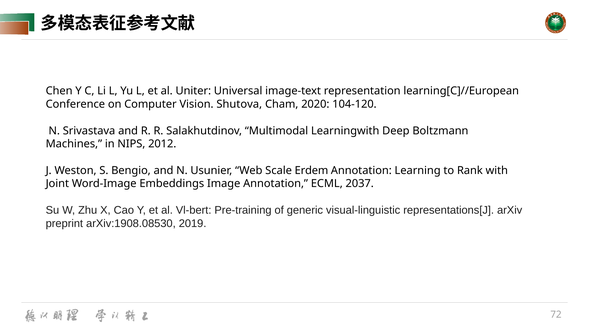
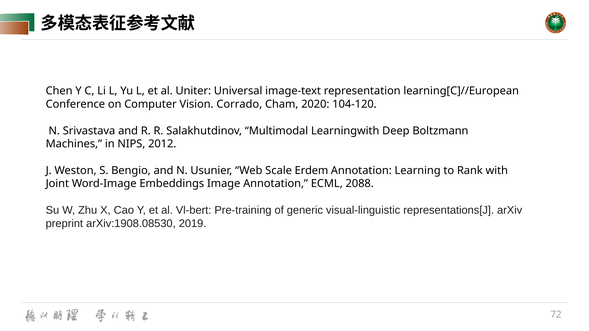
Shutova: Shutova -> Corrado
2037: 2037 -> 2088
